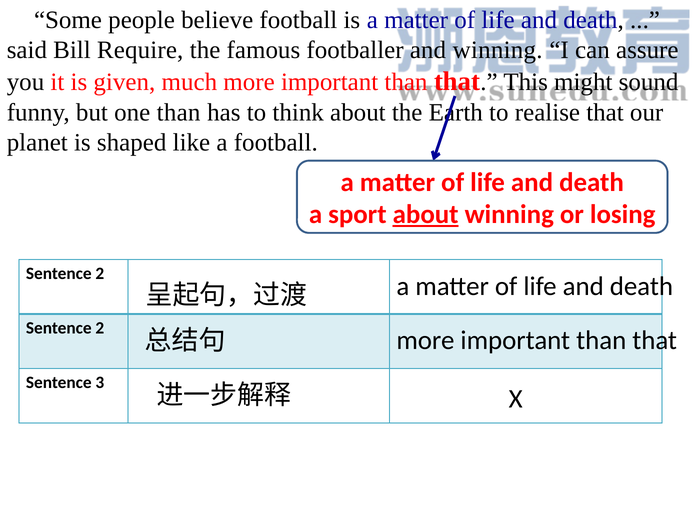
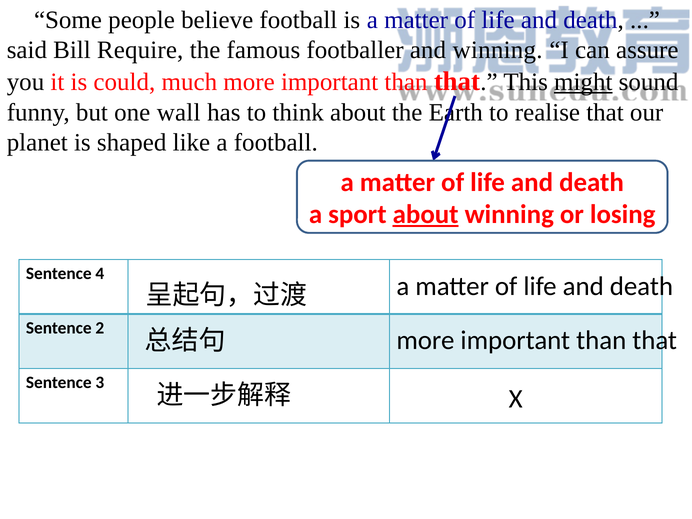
given: given -> could
might underline: none -> present
one than: than -> wall
2 at (100, 274): 2 -> 4
